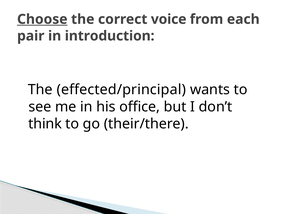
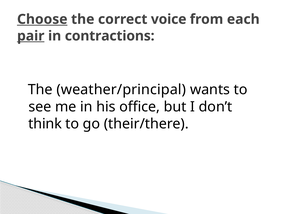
pair underline: none -> present
introduction: introduction -> contractions
effected/principal: effected/principal -> weather/principal
